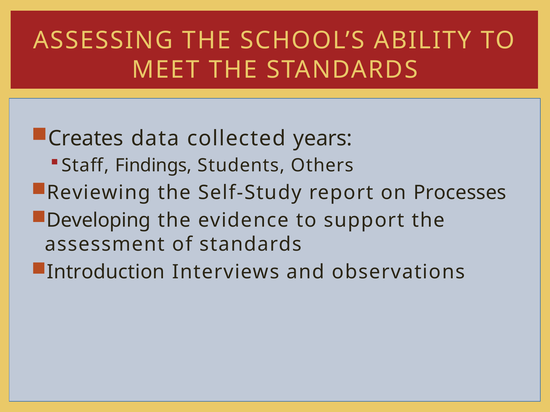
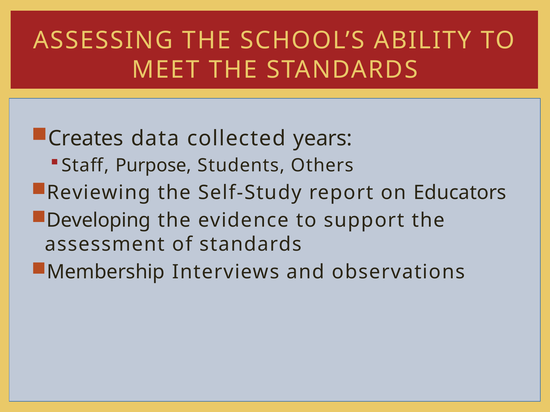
Findings: Findings -> Purpose
Processes: Processes -> Educators
Introduction: Introduction -> Membership
